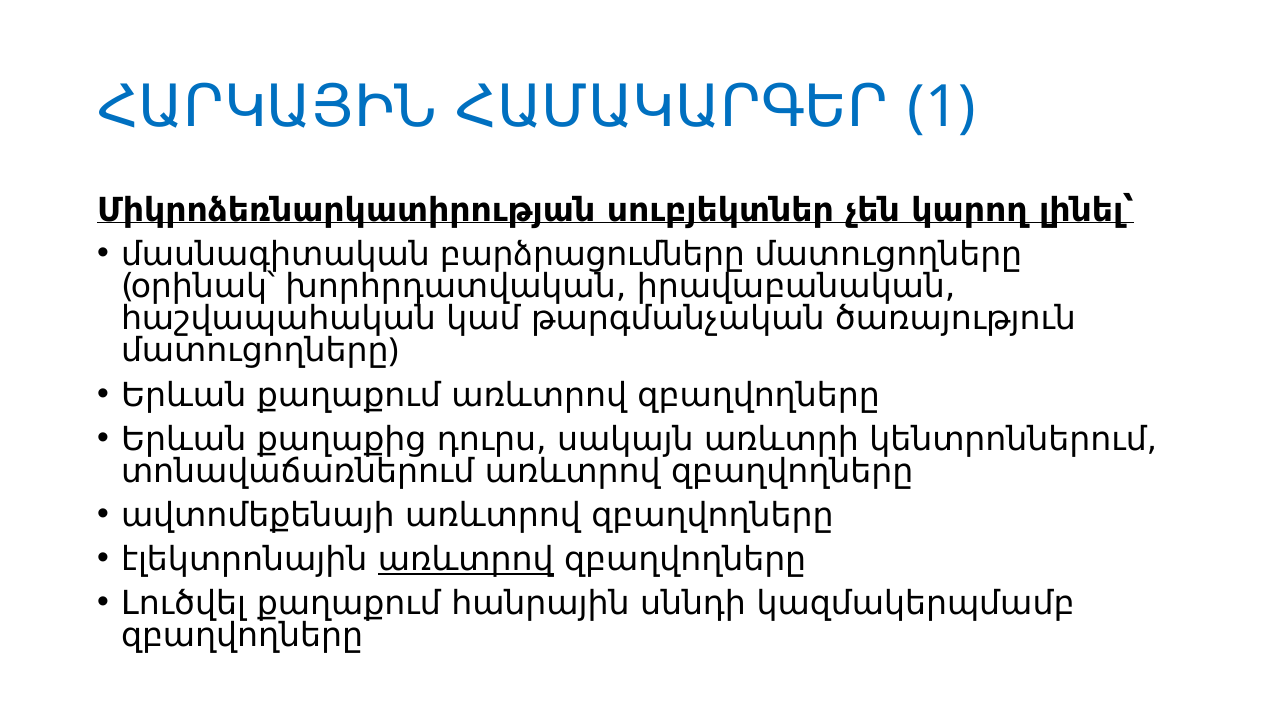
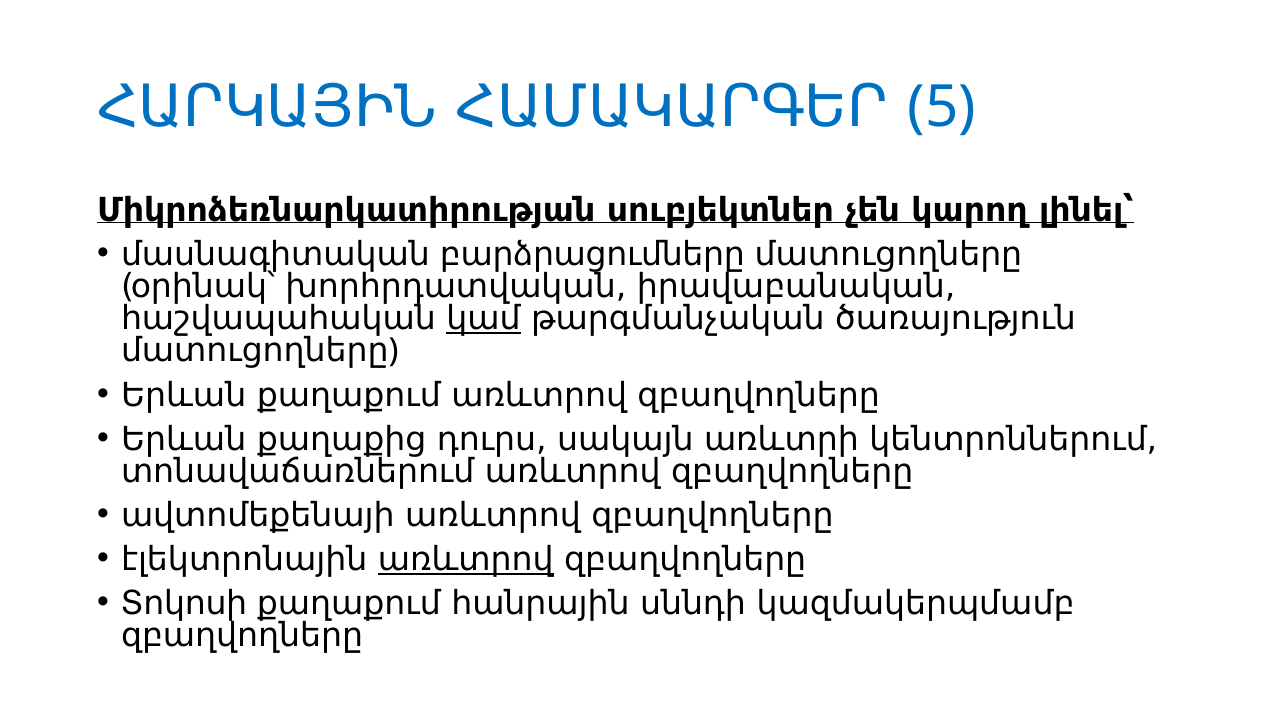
1: 1 -> 5
կամ underline: none -> present
Լուծվել: Լուծվել -> Տոկոսի
